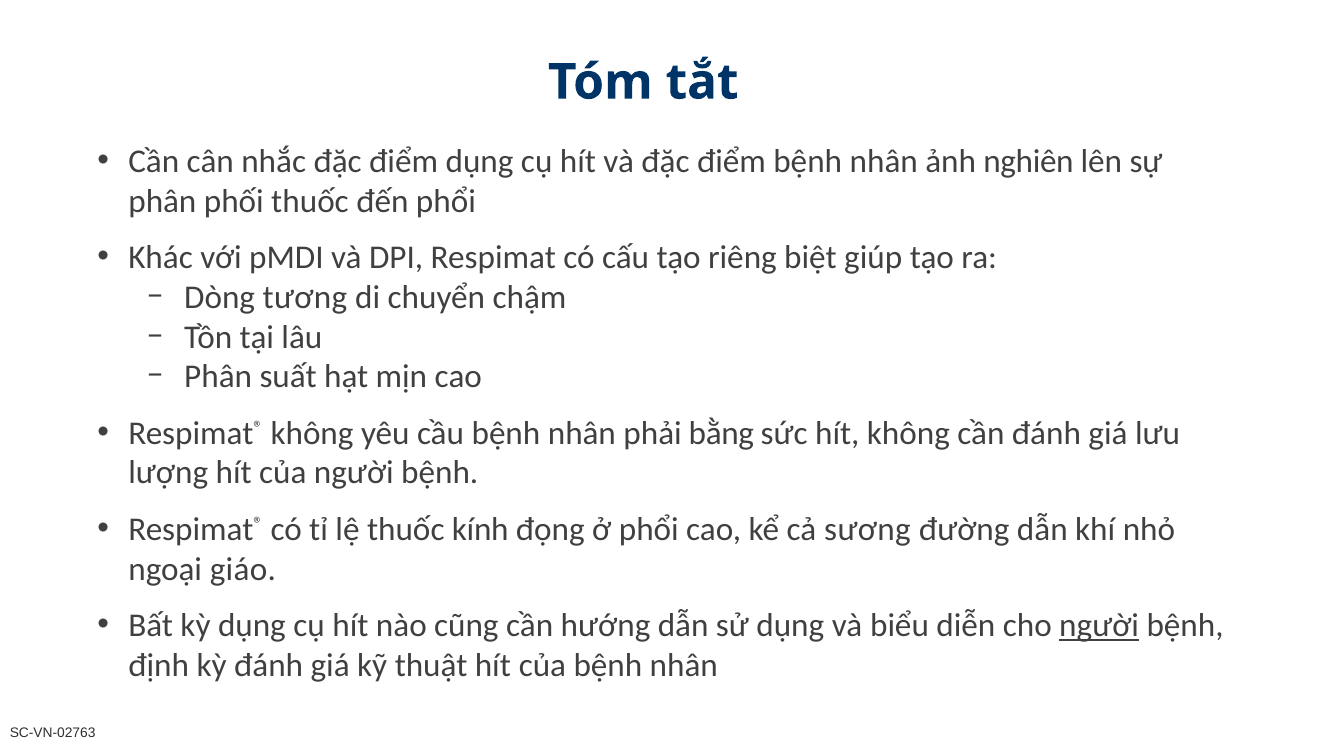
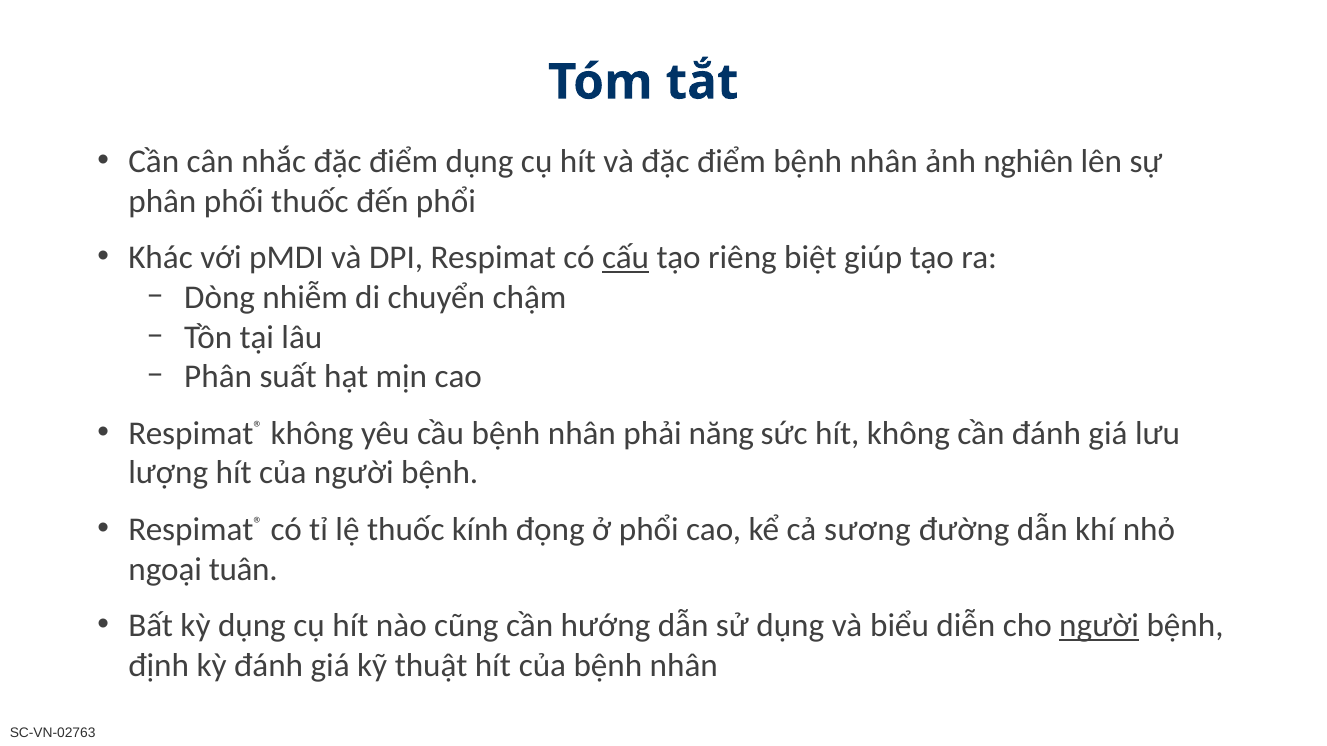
cấu underline: none -> present
tương: tương -> nhiễm
bằng: bằng -> năng
giáo: giáo -> tuân
